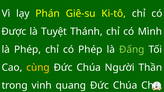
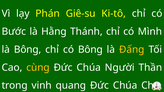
Được: Được -> Bước
Tuyệt: Tuyệt -> Hằng
là Phép: Phép -> Bông
có Phép: Phép -> Bông
Đấng colour: light green -> yellow
